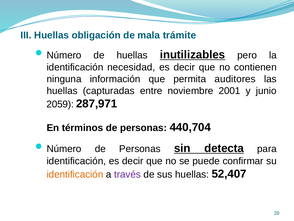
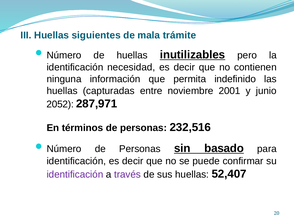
obligación: obligación -> siguientes
auditores: auditores -> indefinido
2059: 2059 -> 2052
440,704: 440,704 -> 232,516
detecta: detecta -> basado
identificación at (75, 174) colour: orange -> purple
